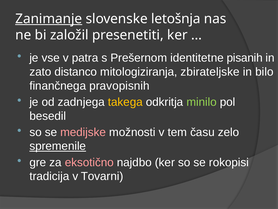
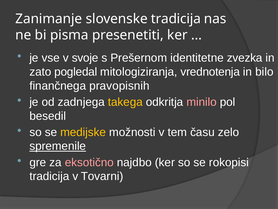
Zanimanje underline: present -> none
slovenske letošnja: letošnja -> tradicija
založil: založil -> pisma
patra: patra -> svoje
pisanih: pisanih -> zvezka
distanco: distanco -> pogledal
zbirateljske: zbirateljske -> vrednotenja
minilo colour: light green -> pink
medijske colour: pink -> yellow
